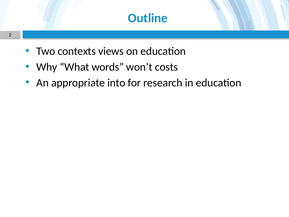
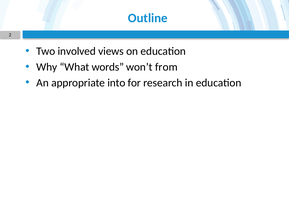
contexts: contexts -> involved
costs: costs -> from
